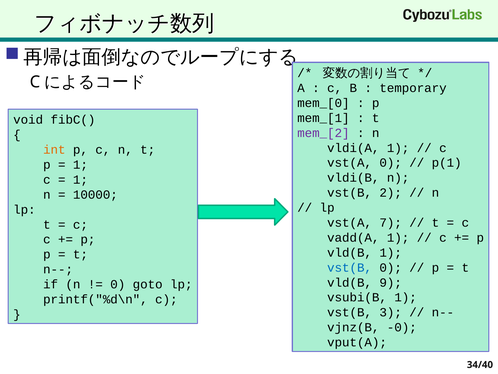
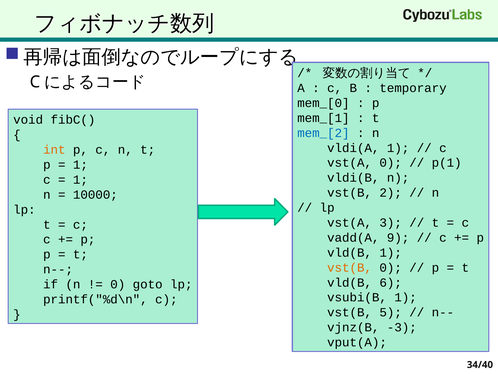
mem_[2 colour: purple -> blue
7: 7 -> 3
vadd(A 1: 1 -> 9
vst(B at (350, 267) colour: blue -> orange
9: 9 -> 6
3: 3 -> 5
-0: -0 -> -3
